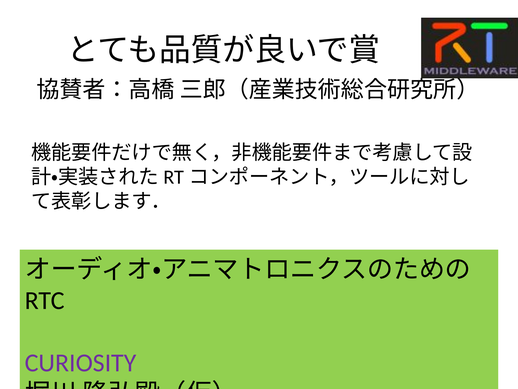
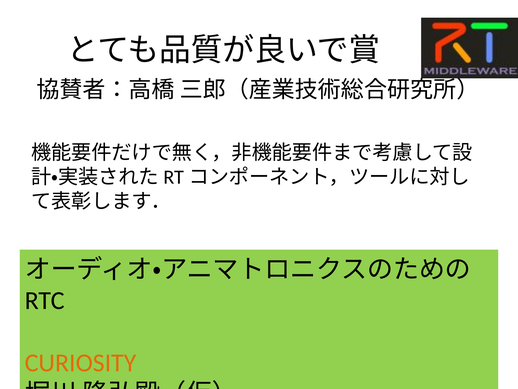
CURIOSITY colour: purple -> orange
